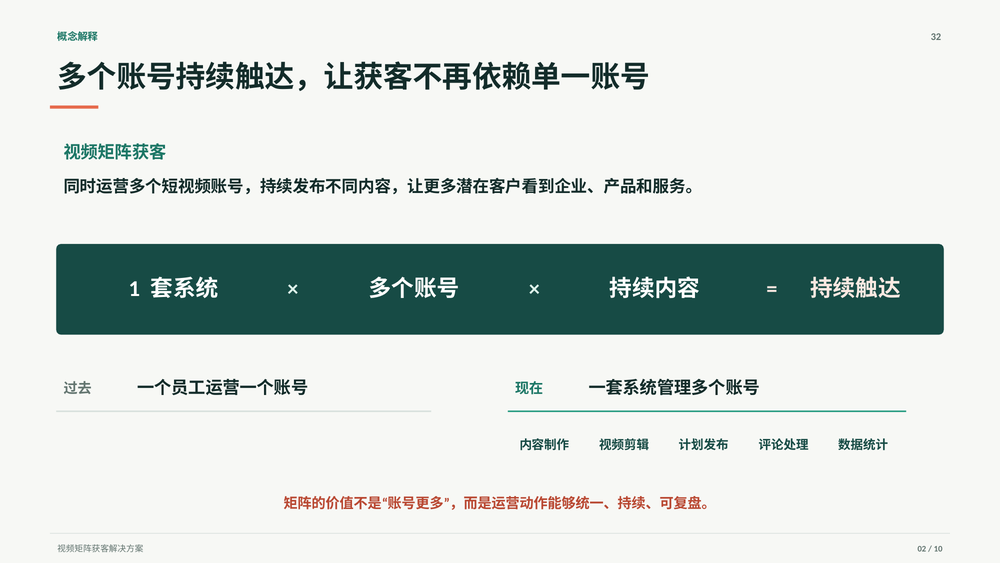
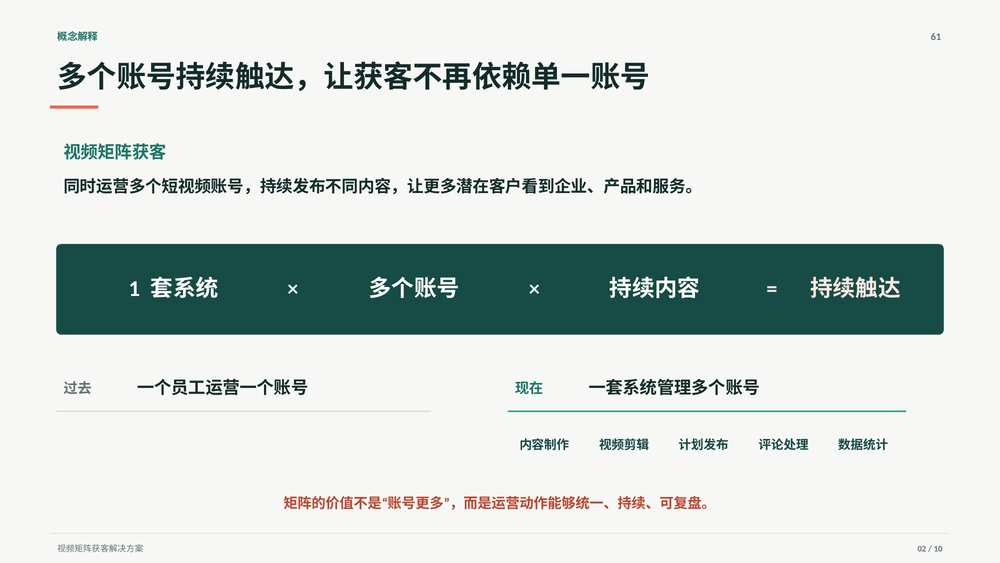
32: 32 -> 61
